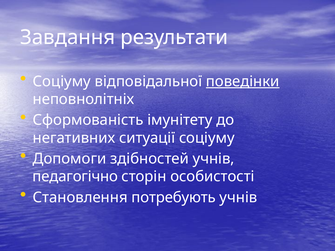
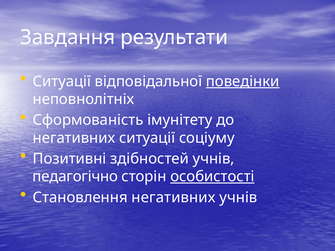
Соціуму at (62, 81): Соціуму -> Ситуації
Допомоги: Допомоги -> Позитивні
особистості underline: none -> present
Становлення потребують: потребують -> негативних
